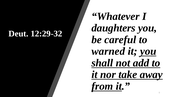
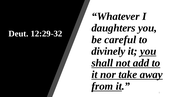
warned: warned -> divinely
